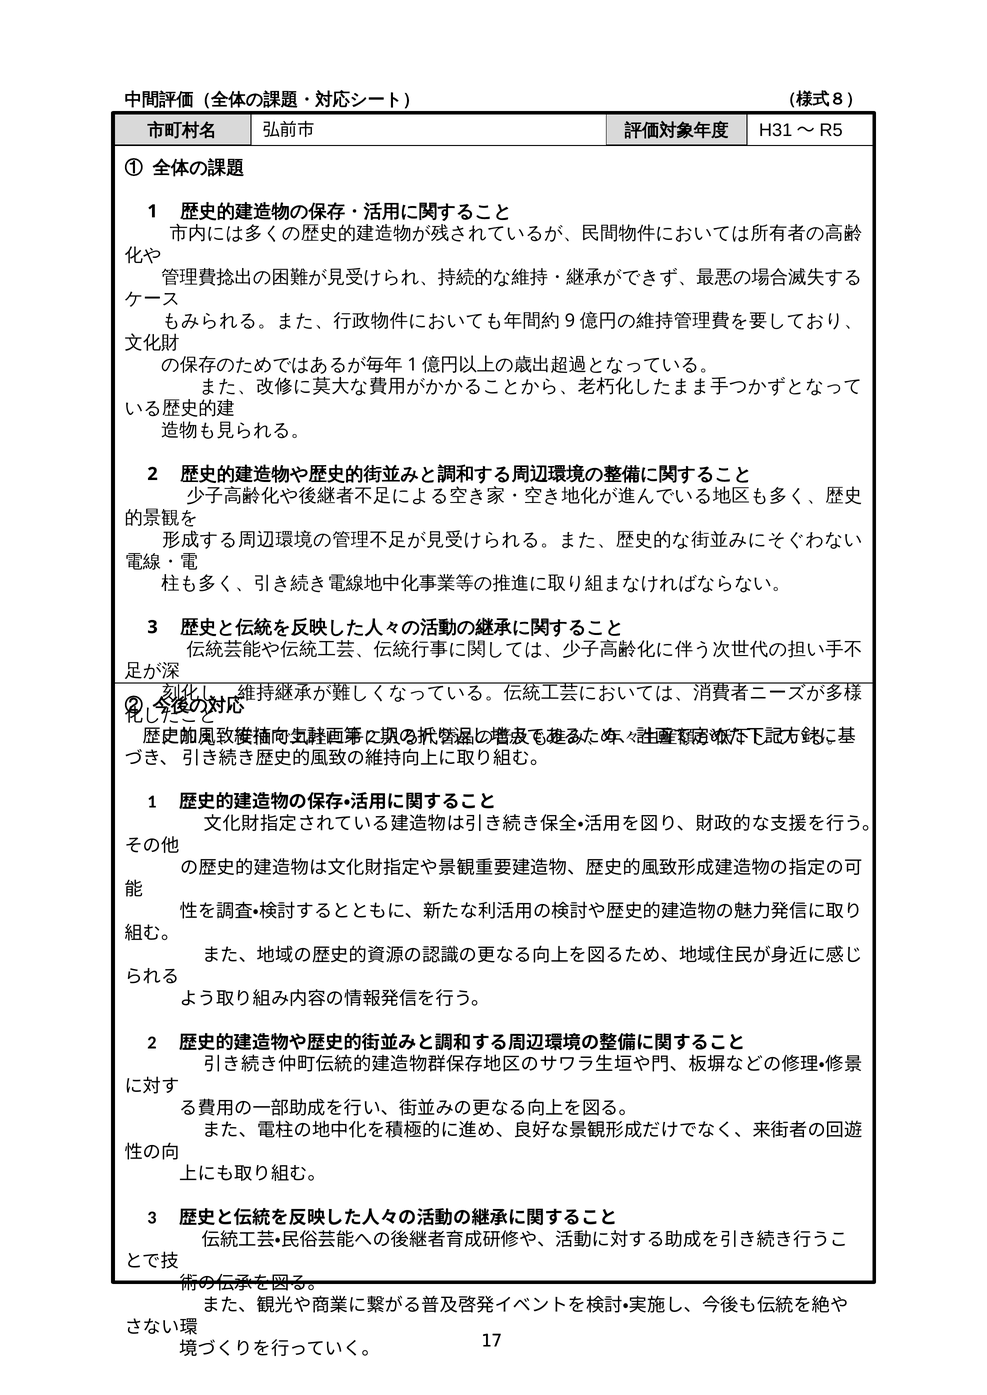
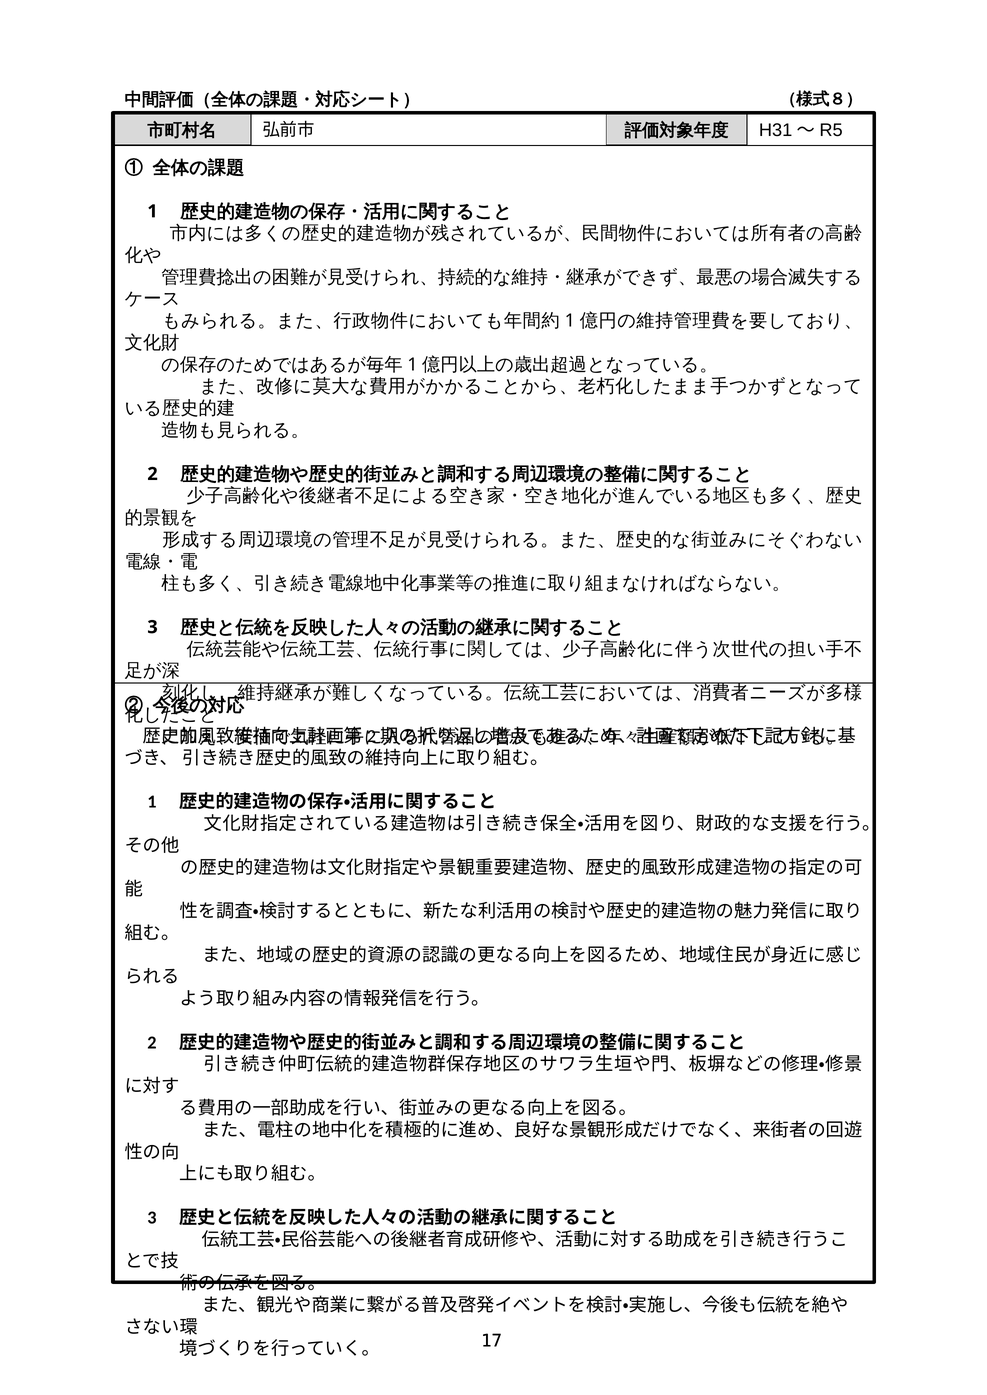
9 at (570, 321): 9 -> 1
